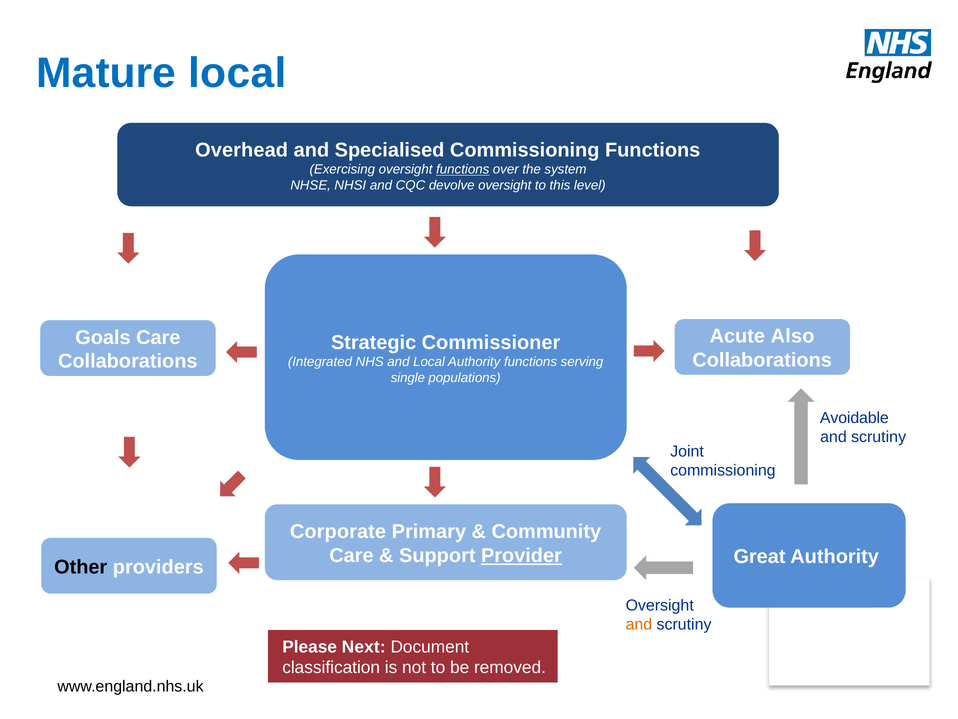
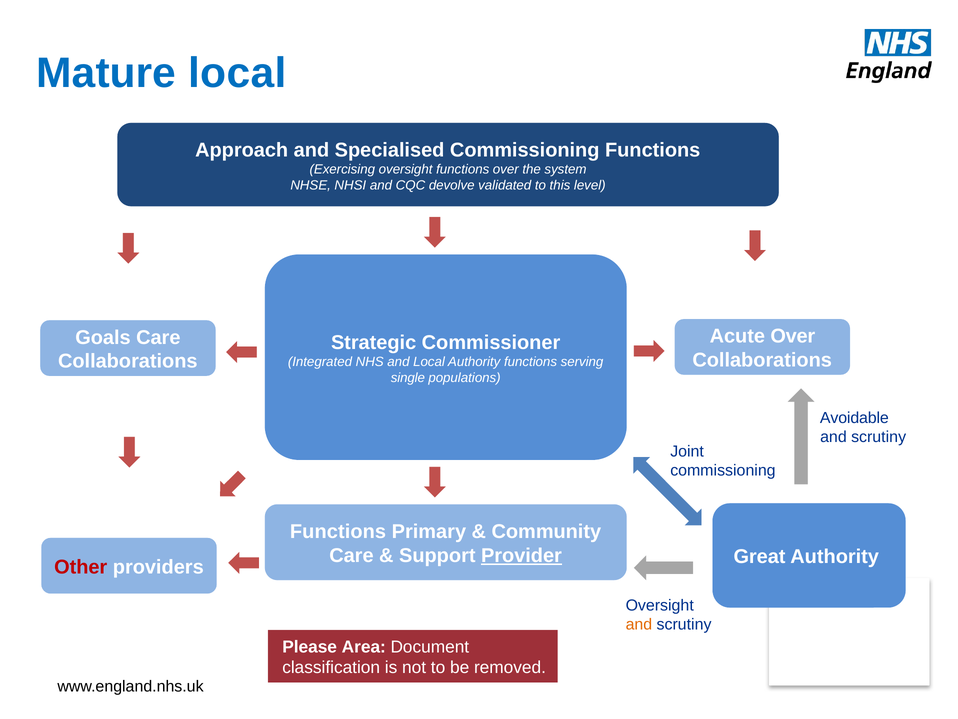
Overhead: Overhead -> Approach
functions at (463, 169) underline: present -> none
devolve oversight: oversight -> validated
Acute Also: Also -> Over
Corporate at (338, 531): Corporate -> Functions
Other colour: black -> red
Next: Next -> Area
